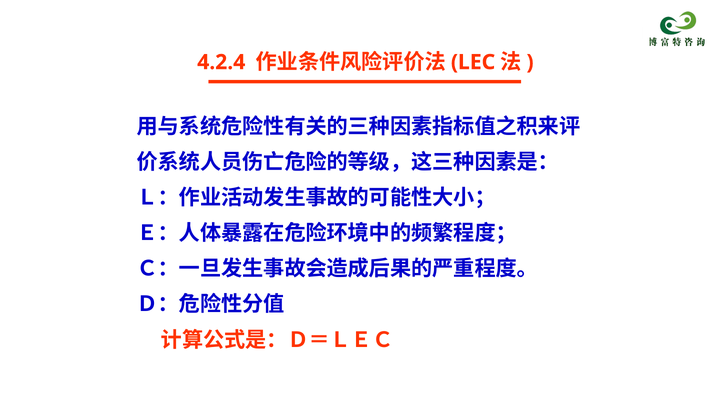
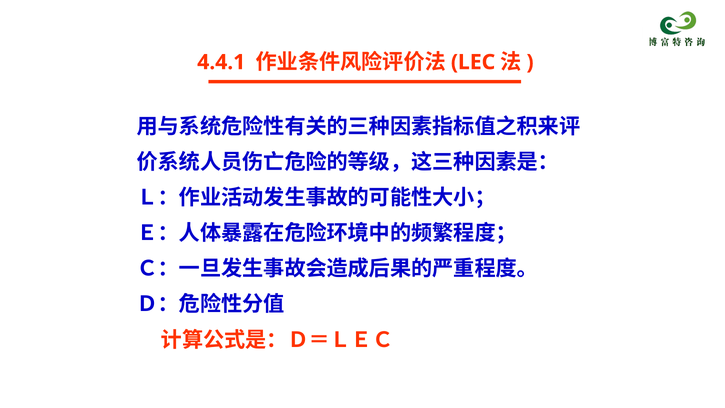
4.2.4: 4.2.4 -> 4.4.1
